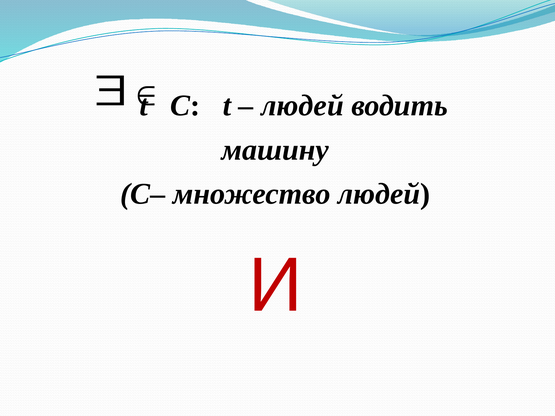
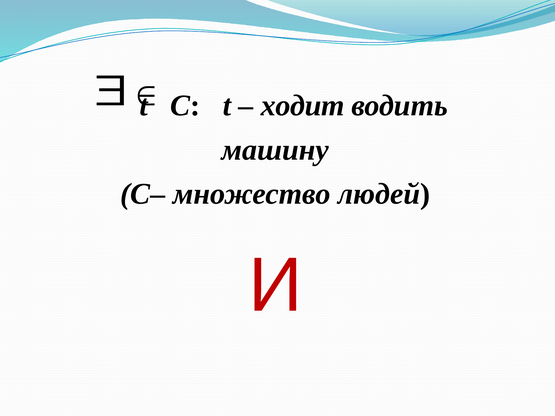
людей at (302, 106): людей -> ходит
